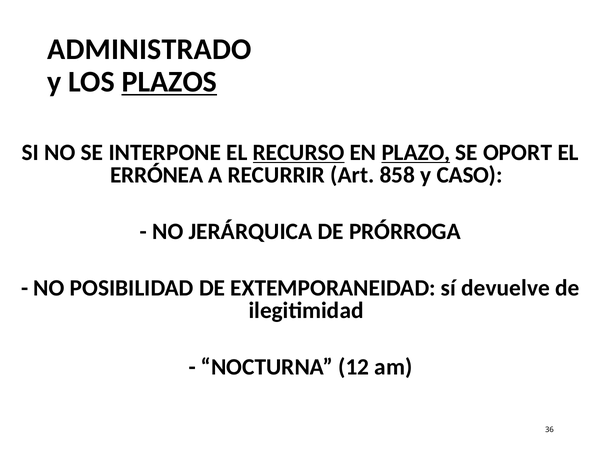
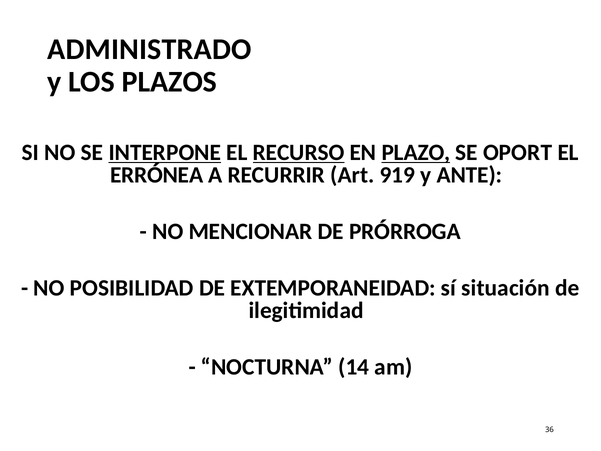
PLAZOS underline: present -> none
INTERPONE underline: none -> present
858: 858 -> 919
CASO: CASO -> ANTE
JERÁRQUICA: JERÁRQUICA -> MENCIONAR
devuelve: devuelve -> situación
12: 12 -> 14
